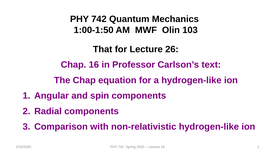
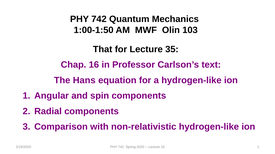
26: 26 -> 35
The Chap: Chap -> Hans
